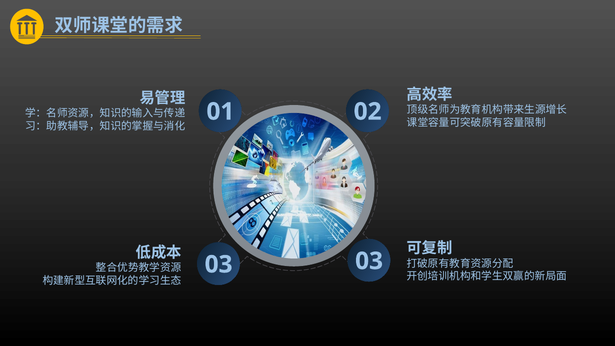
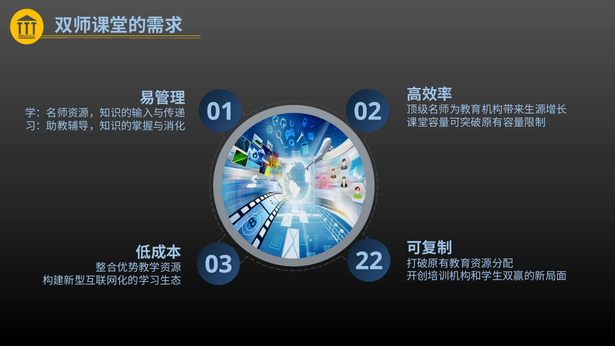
03 03: 03 -> 22
